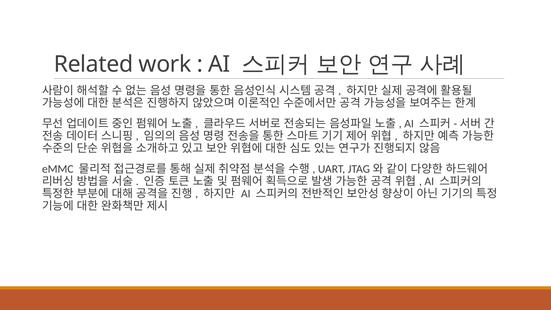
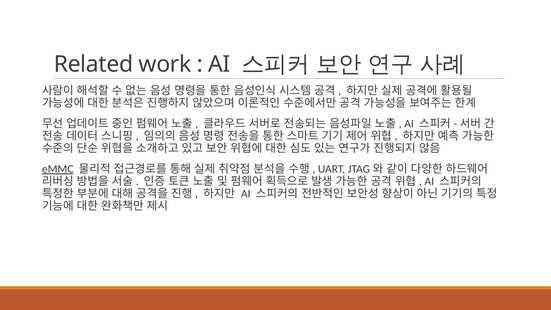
eMMC underline: none -> present
